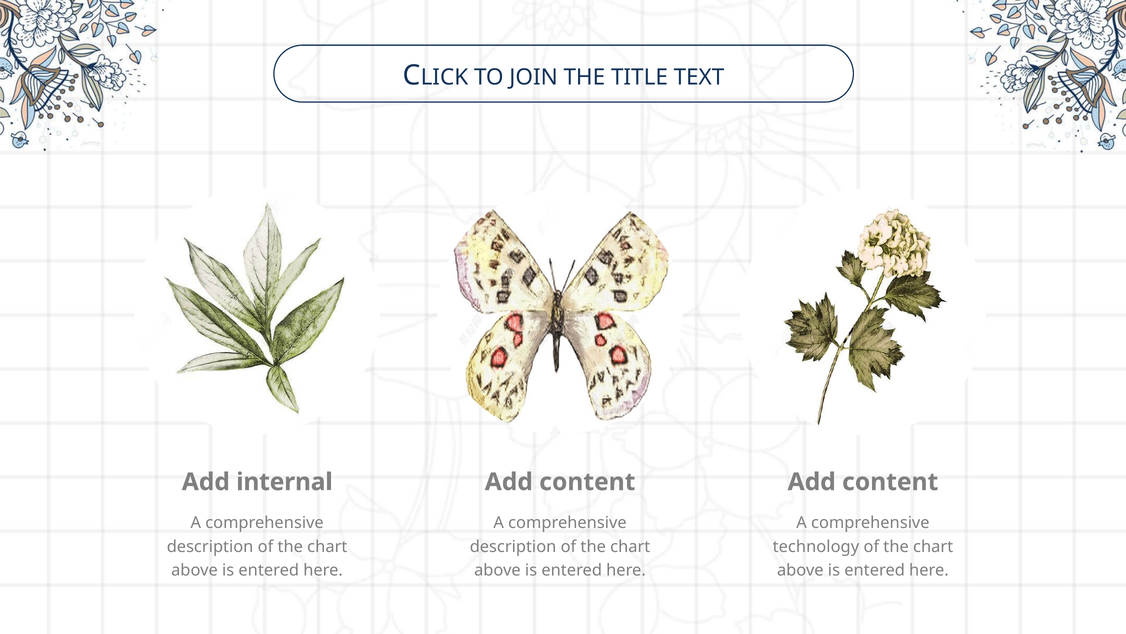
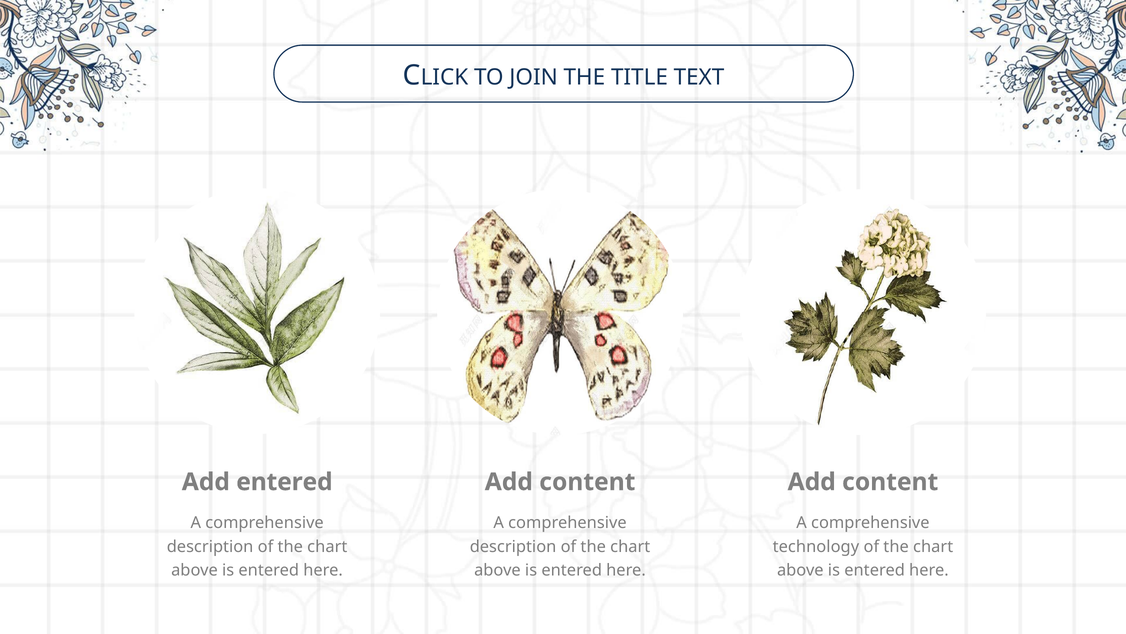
Add internal: internal -> entered
